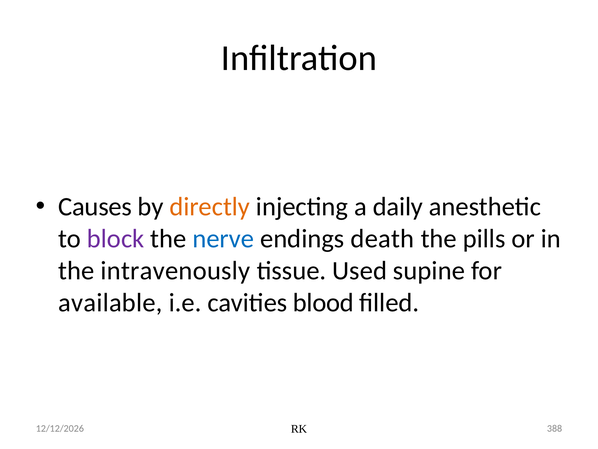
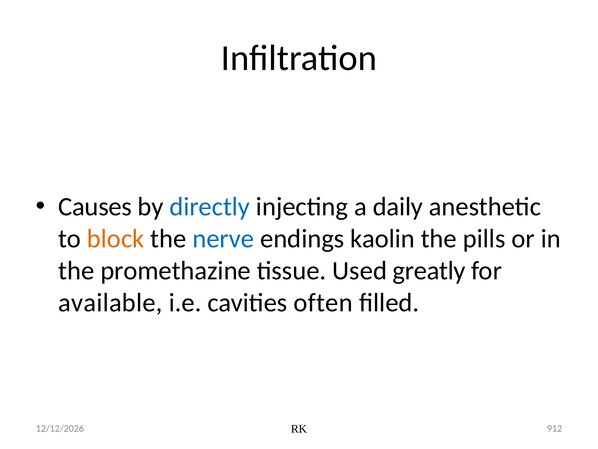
directly colour: orange -> blue
block colour: purple -> orange
death: death -> kaolin
intravenously: intravenously -> promethazine
supine: supine -> greatly
blood: blood -> often
388: 388 -> 912
